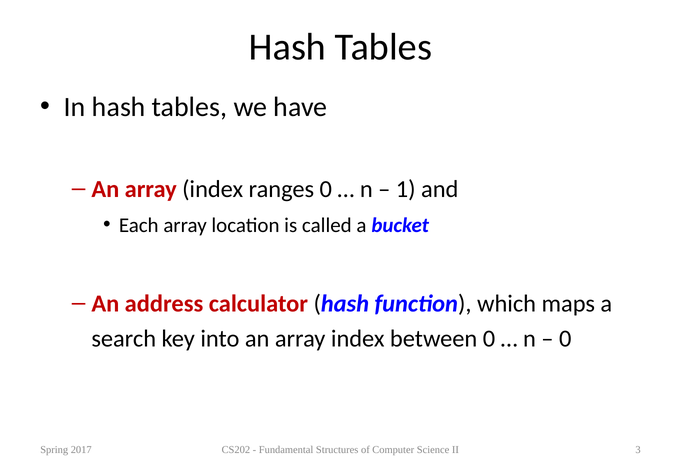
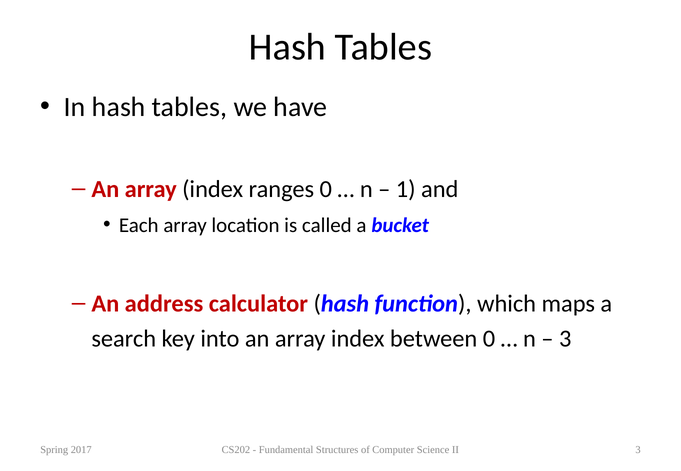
0 at (565, 339): 0 -> 3
